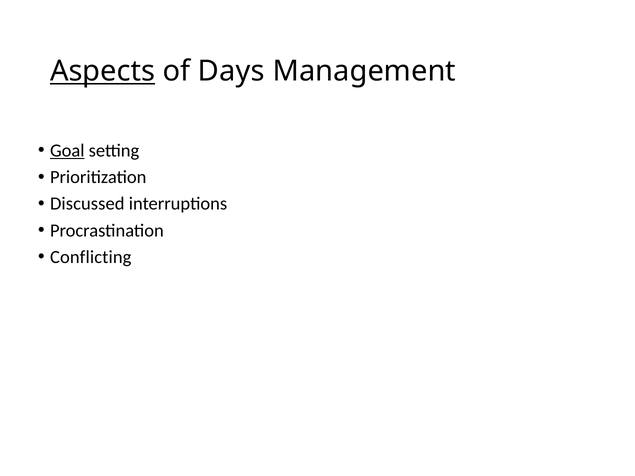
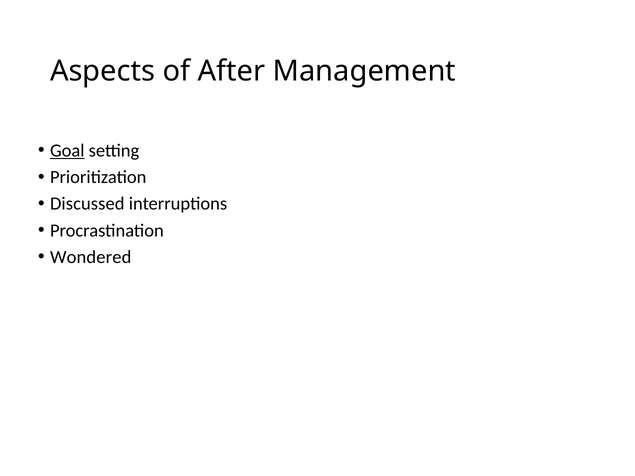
Aspects underline: present -> none
Days: Days -> After
Conflicting: Conflicting -> Wondered
